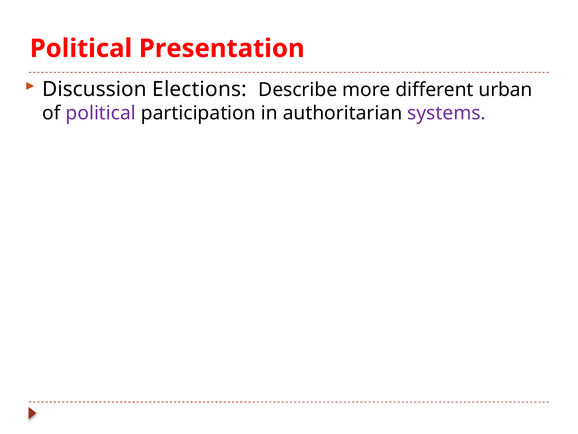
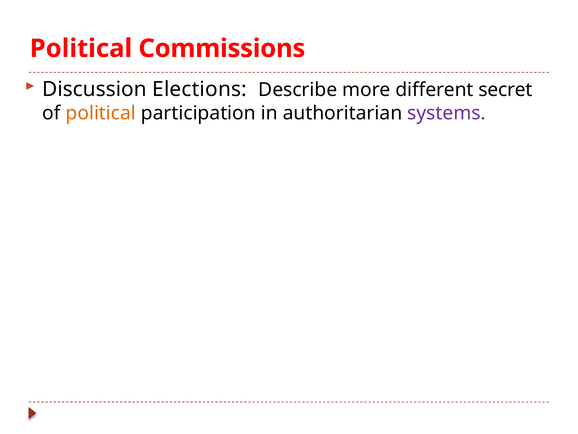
Presentation: Presentation -> Commissions
urban: urban -> secret
political at (101, 113) colour: purple -> orange
